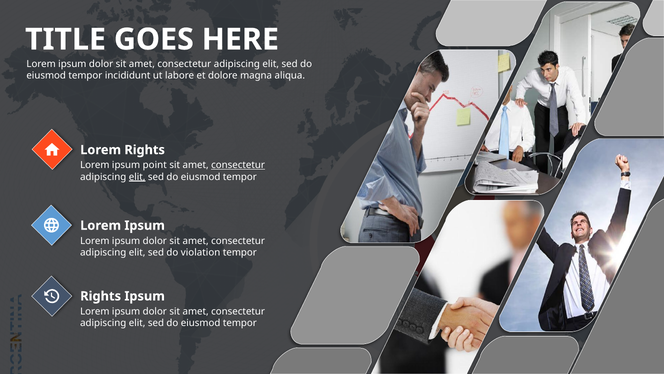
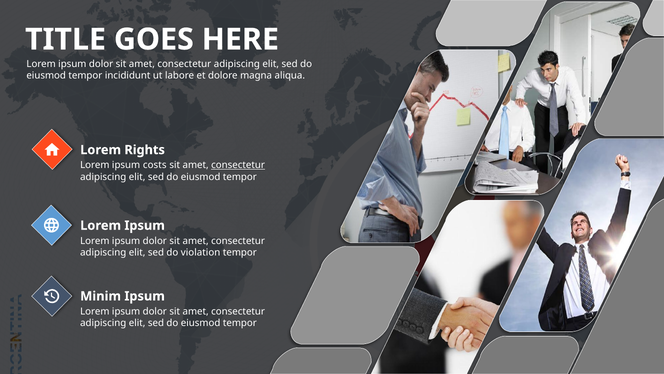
point: point -> costs
elit at (137, 177) underline: present -> none
Rights at (101, 296): Rights -> Minim
